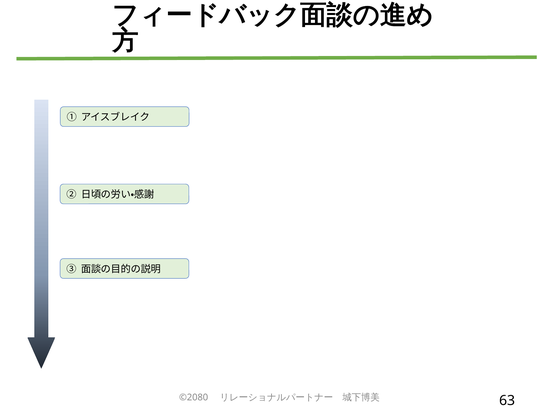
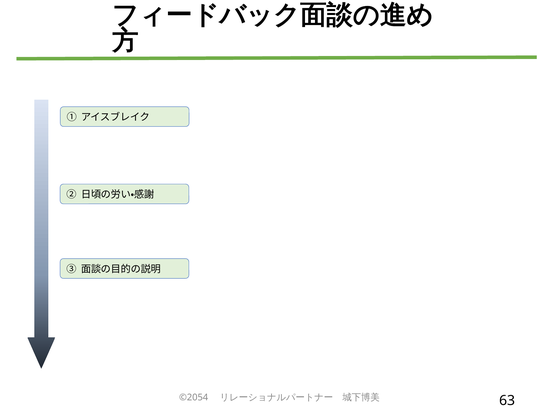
©2080: ©2080 -> ©2054
